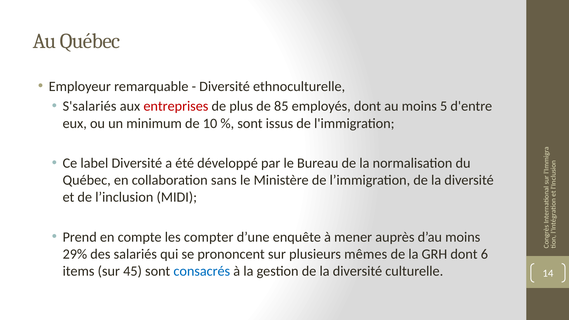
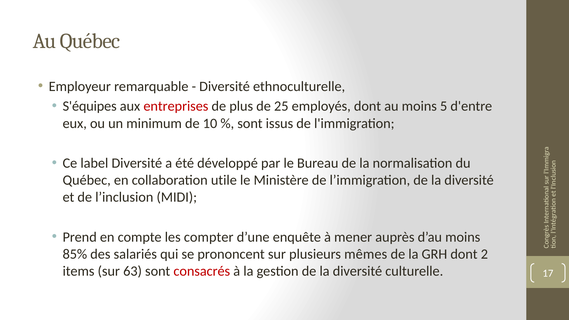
S'salariés: S'salariés -> S'équipes
85: 85 -> 25
sans: sans -> utile
29%: 29% -> 85%
6: 6 -> 2
45: 45 -> 63
consacrés colour: blue -> red
14: 14 -> 17
